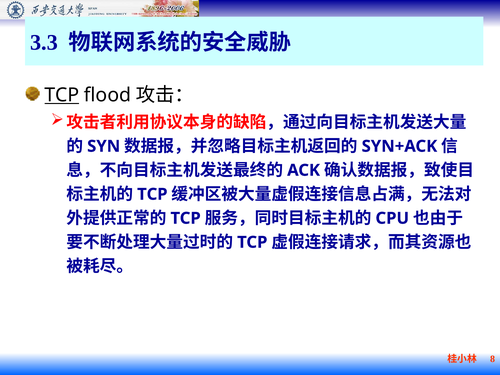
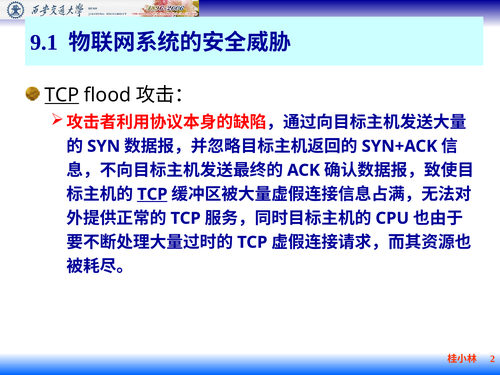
3.3: 3.3 -> 9.1
TCP at (152, 194) underline: none -> present
8: 8 -> 2
